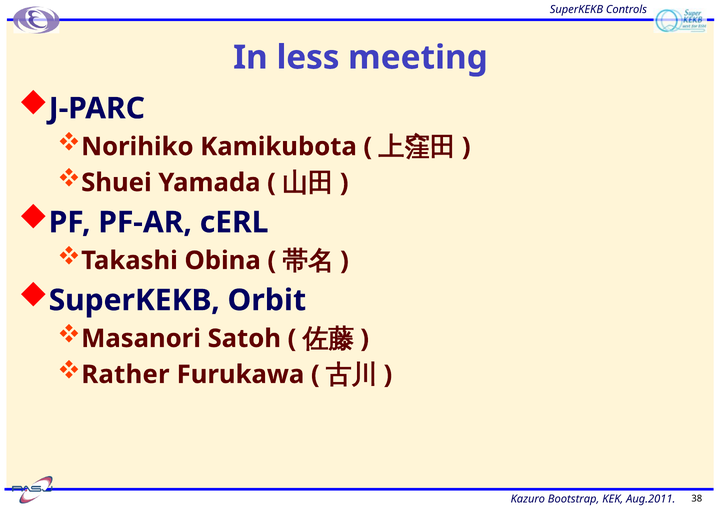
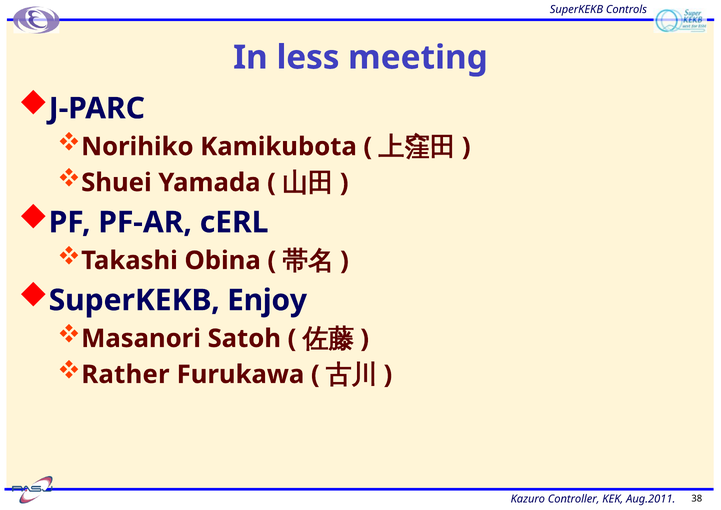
Orbit: Orbit -> Enjoy
Bootstrap: Bootstrap -> Controller
